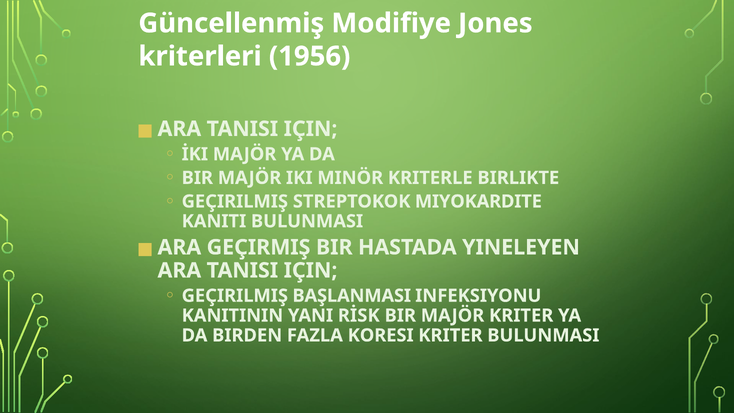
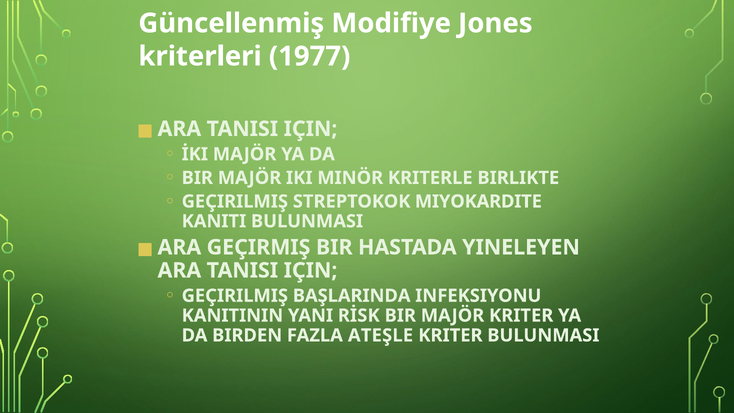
1956: 1956 -> 1977
BAŞLANMASI: BAŞLANMASI -> BAŞLARINDA
KORESI: KORESI -> ATEŞLE
